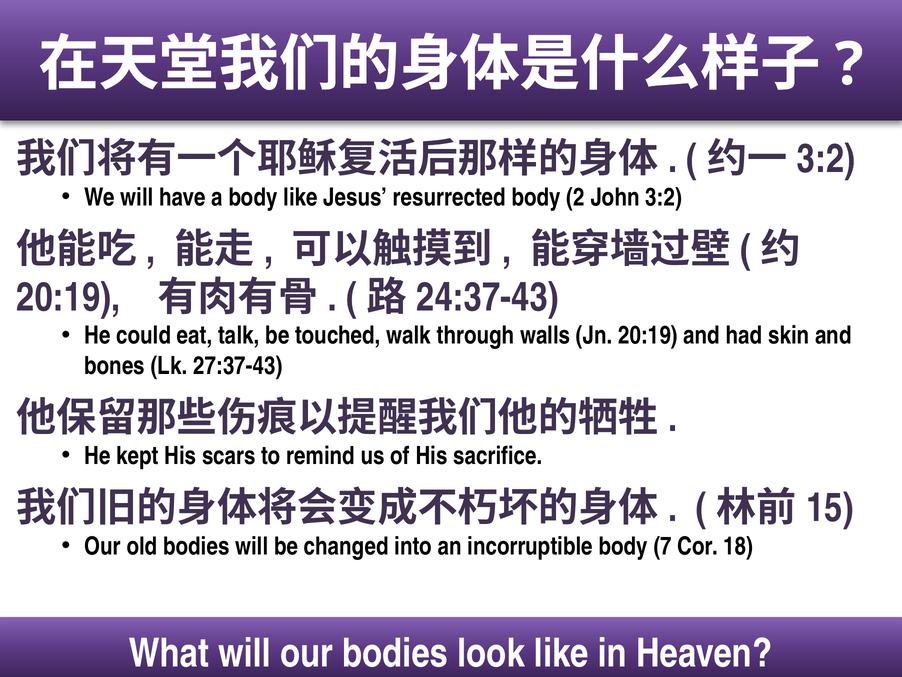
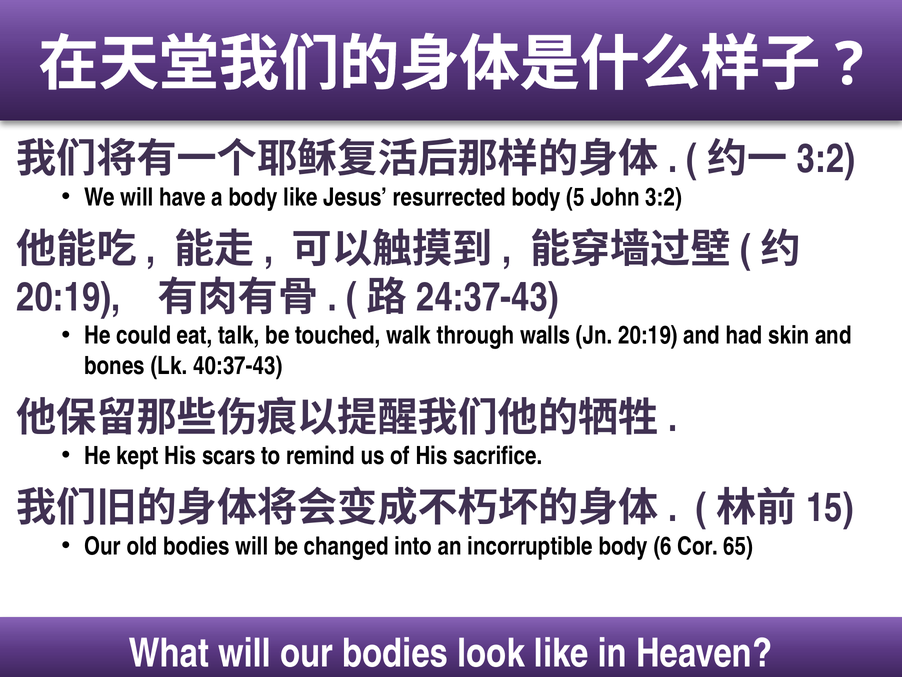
2: 2 -> 5
27:37-43: 27:37-43 -> 40:37-43
7: 7 -> 6
18: 18 -> 65
